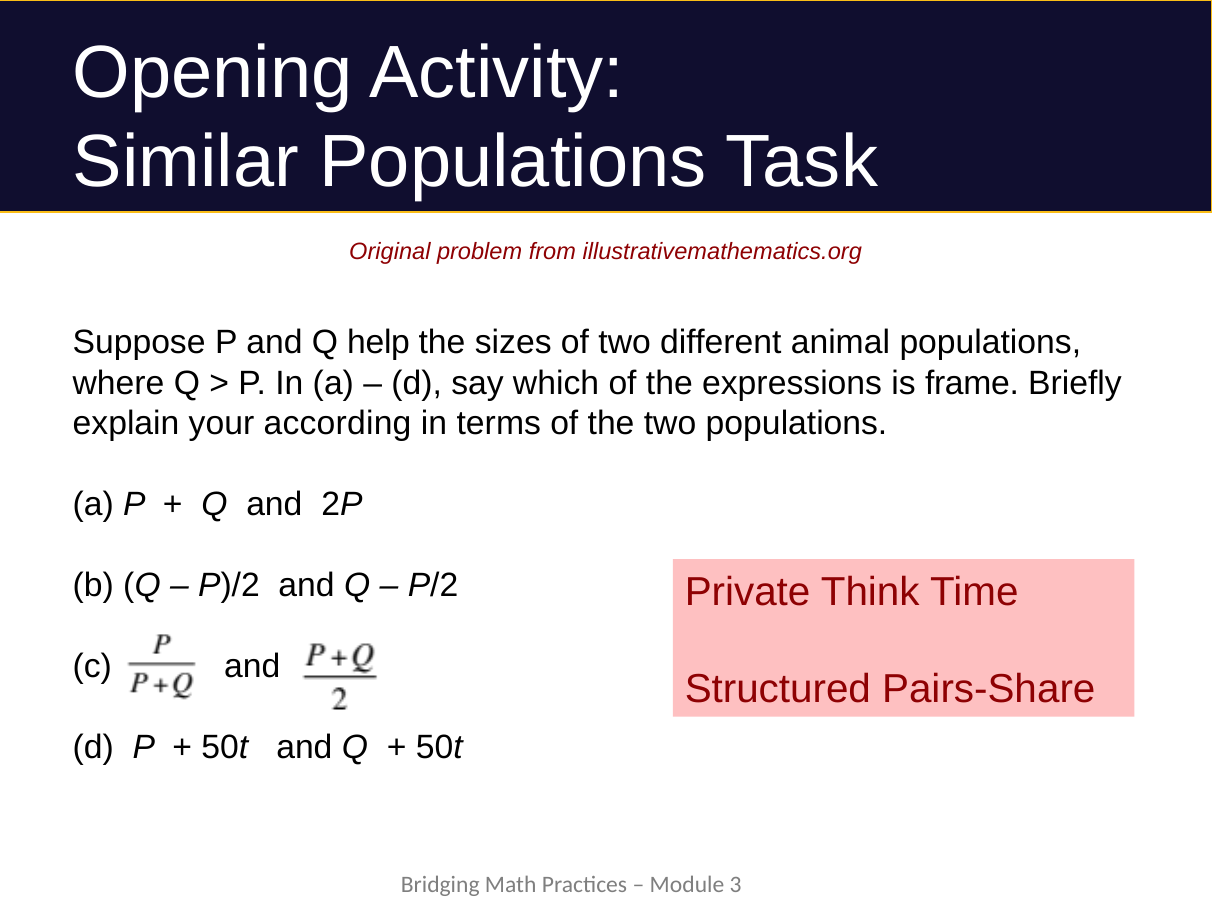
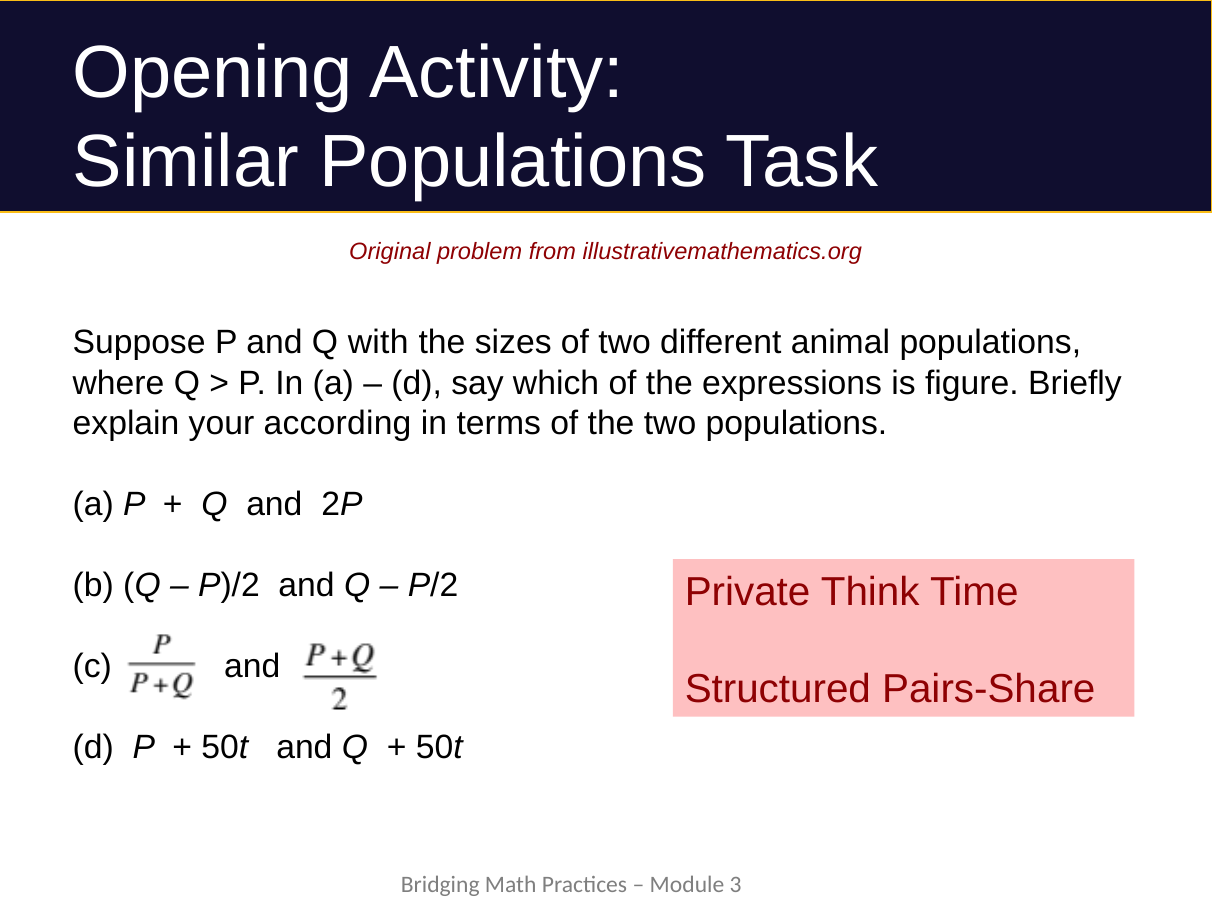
help: help -> with
frame: frame -> figure
